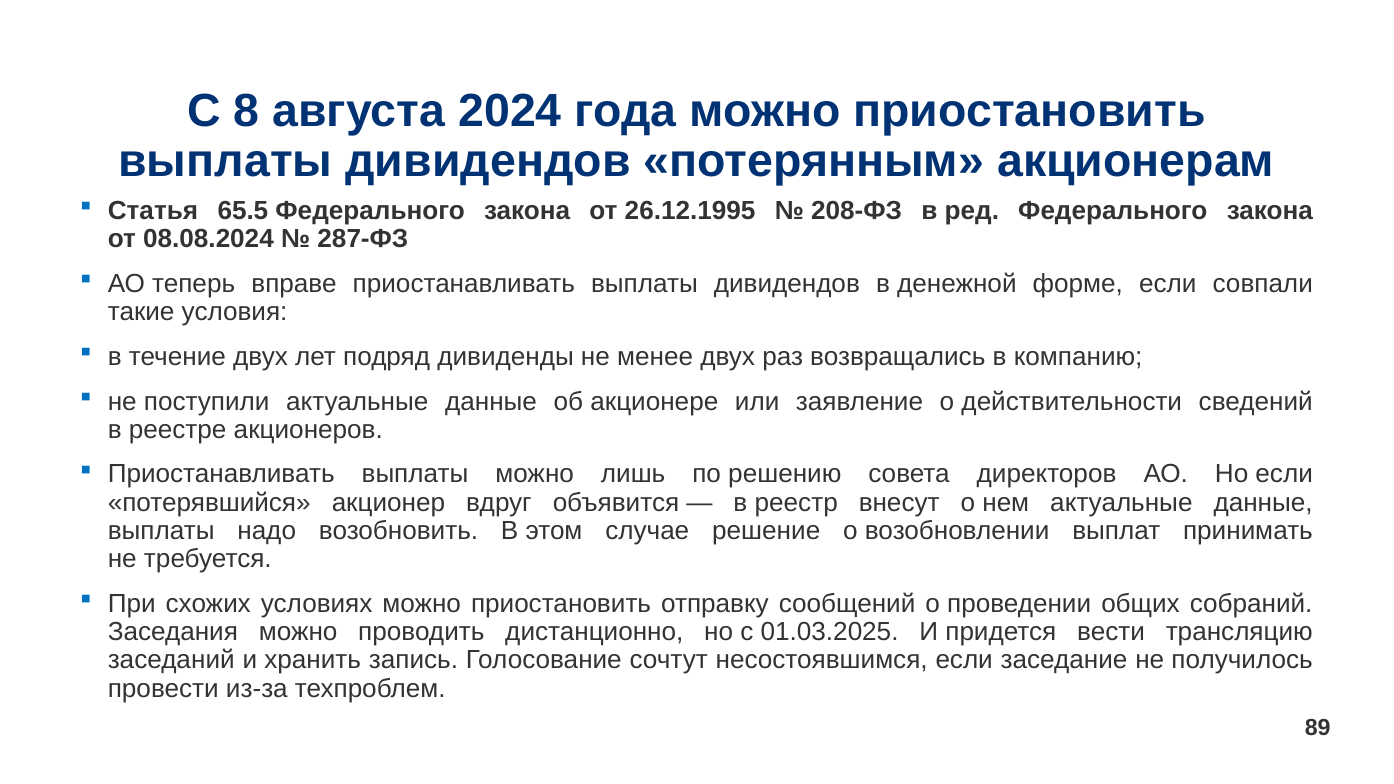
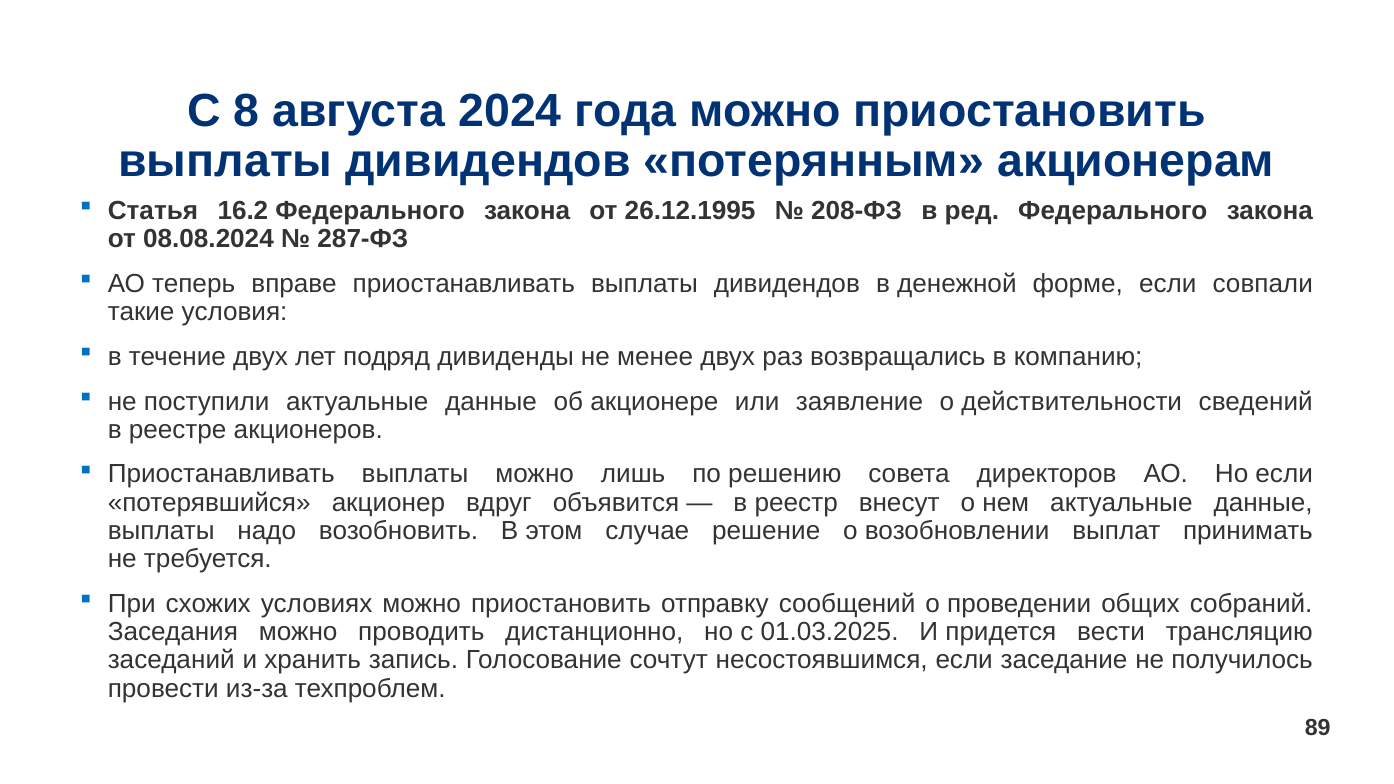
65.5: 65.5 -> 16.2
